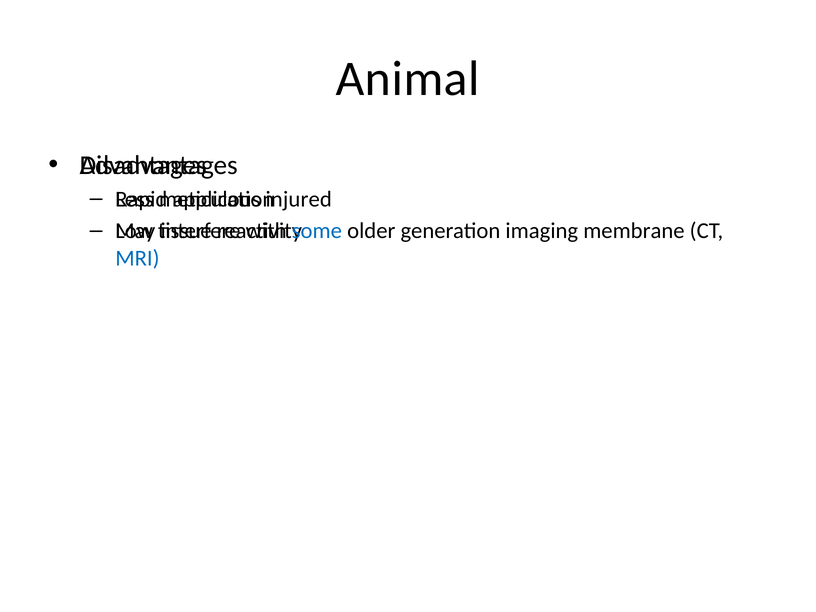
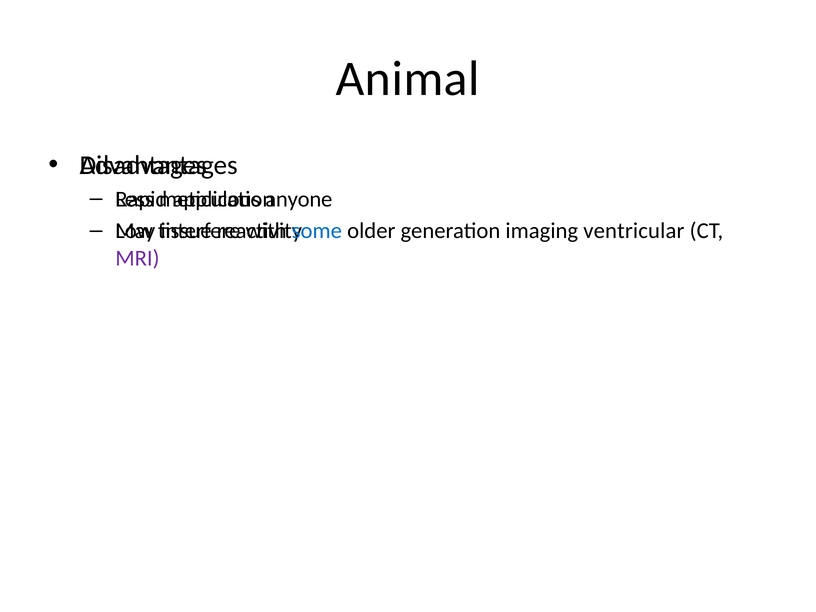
injured: injured -> anyone
membrane: membrane -> ventricular
MRI colour: blue -> purple
